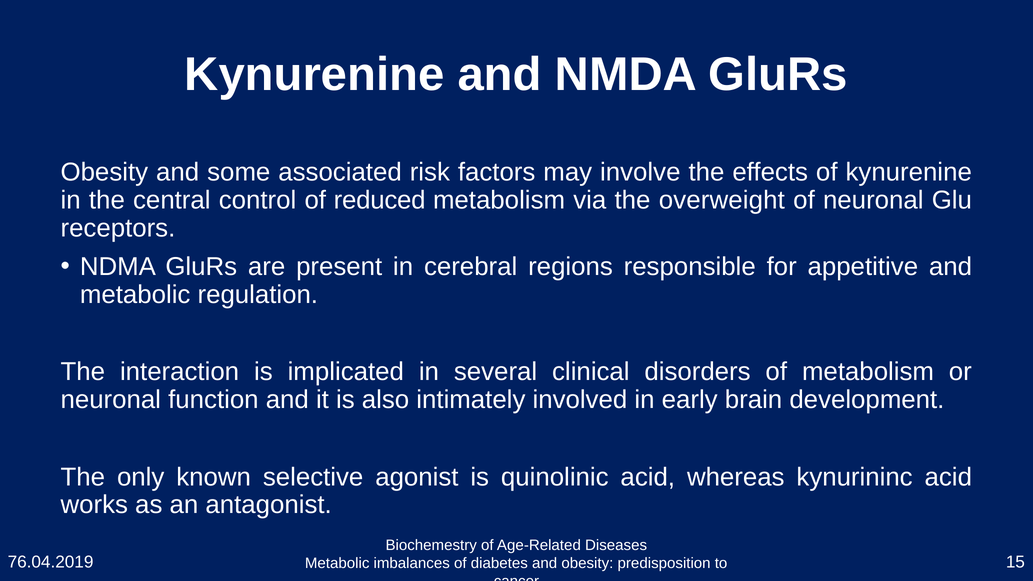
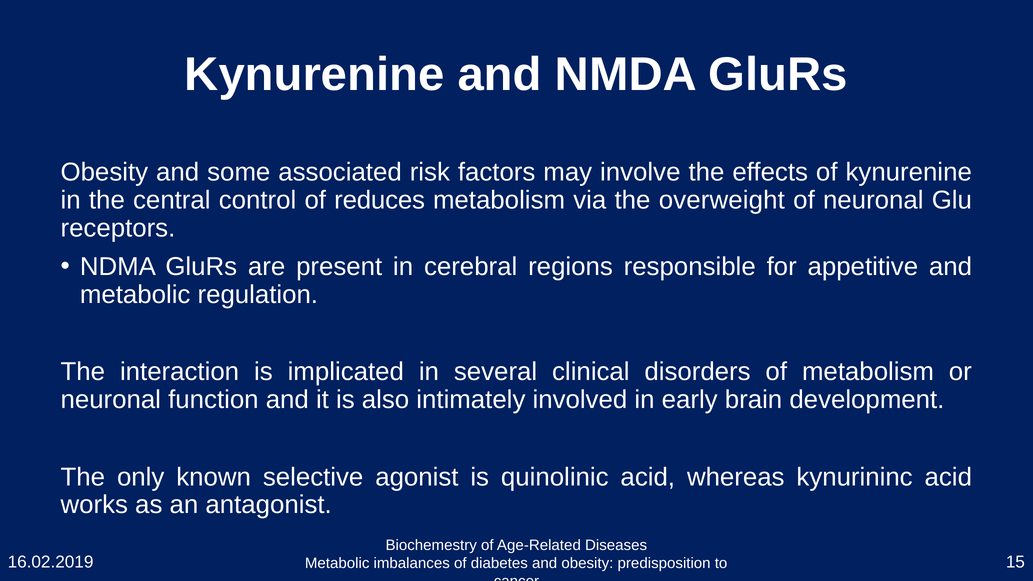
reduced: reduced -> reduces
76.04.2019: 76.04.2019 -> 16.02.2019
